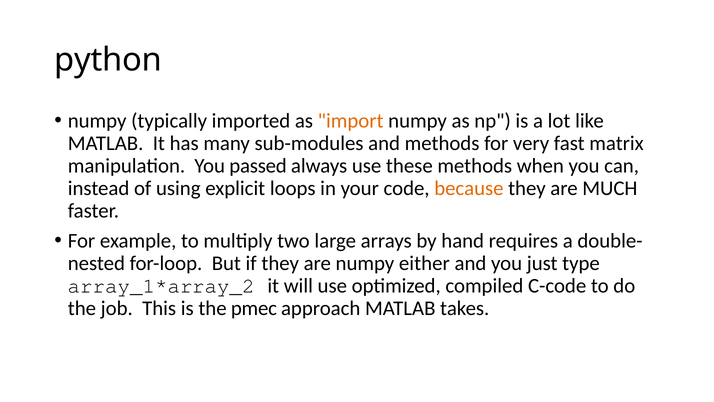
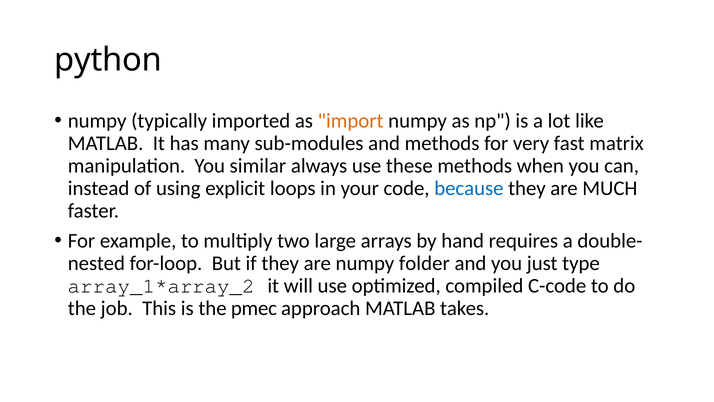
passed: passed -> similar
because colour: orange -> blue
either: either -> folder
